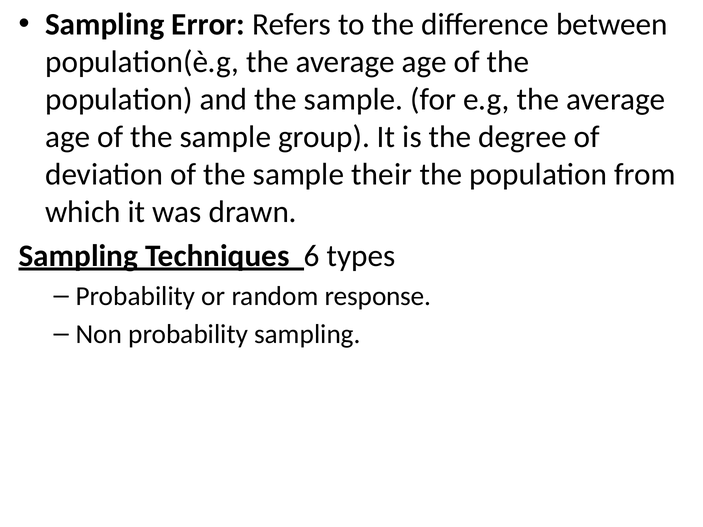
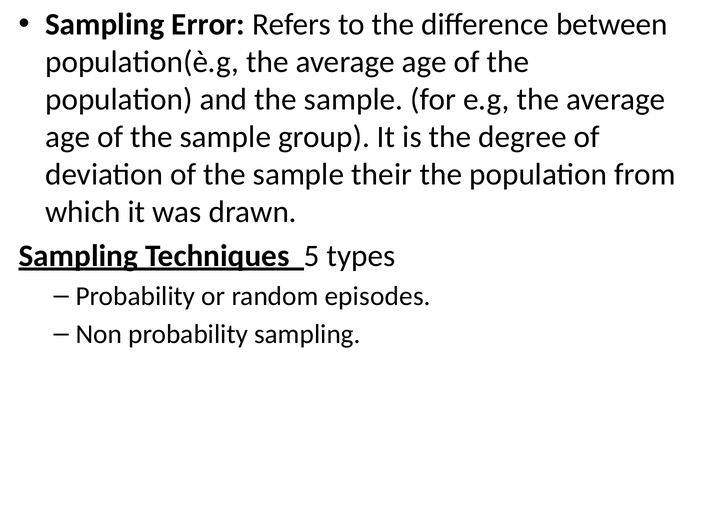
6: 6 -> 5
response: response -> episodes
